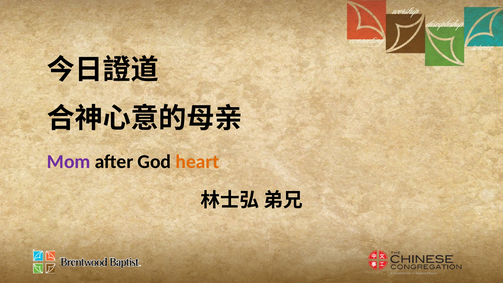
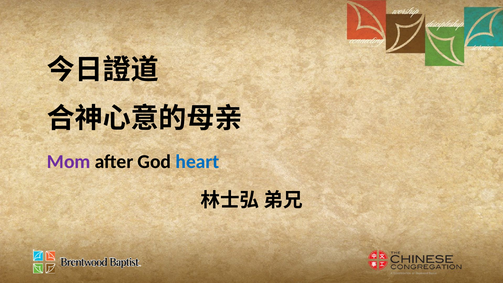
heart colour: orange -> blue
